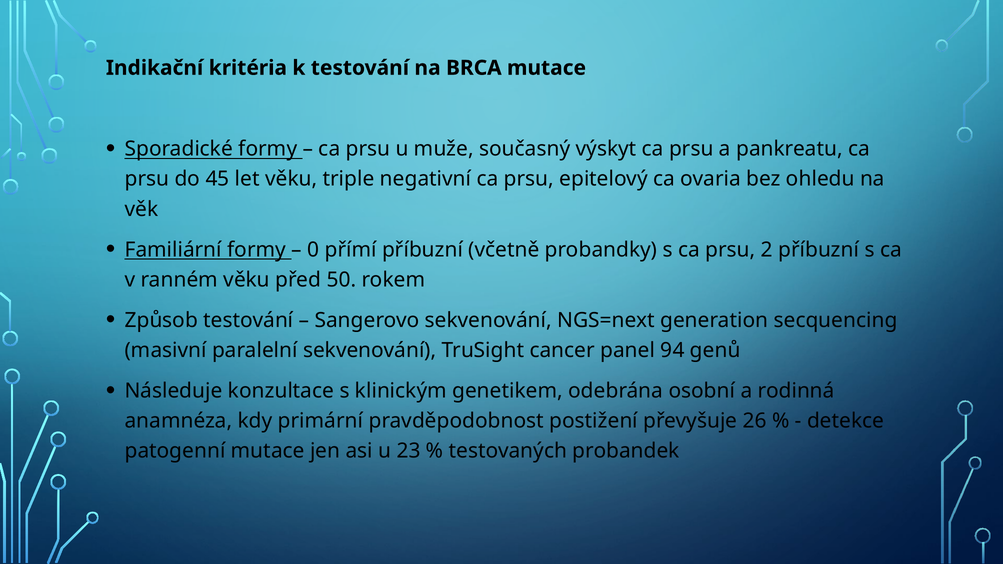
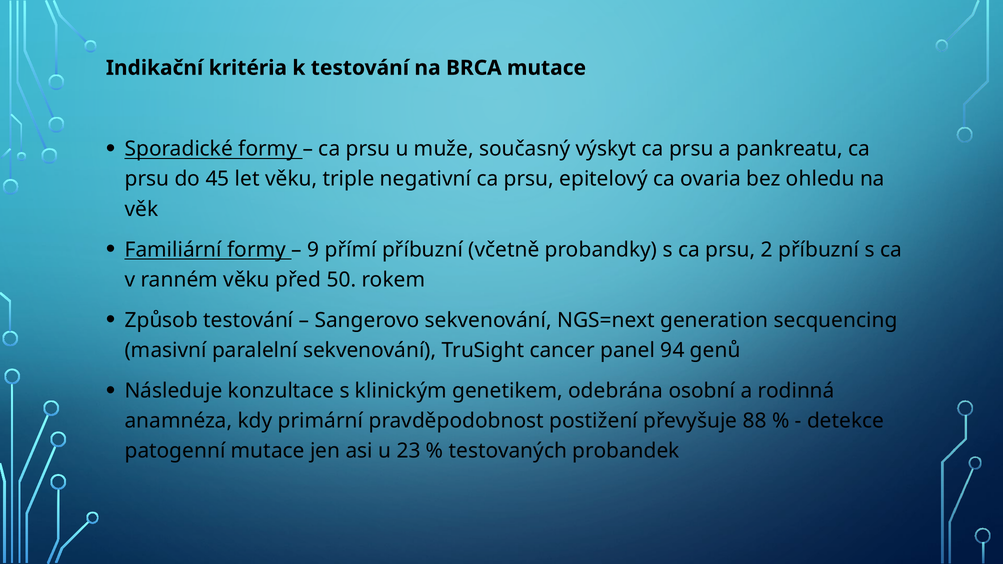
0: 0 -> 9
26: 26 -> 88
